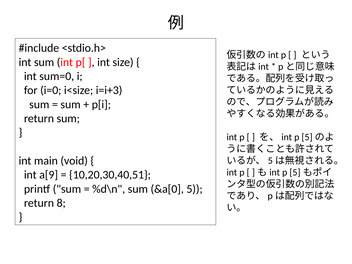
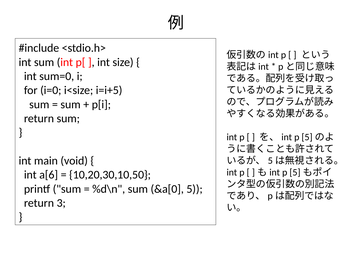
i=i+3: i=i+3 -> i=i+5
a[9: a[9 -> a[6
10,20,30,40,51: 10,20,30,40,51 -> 10,20,30,10,50
8: 8 -> 3
